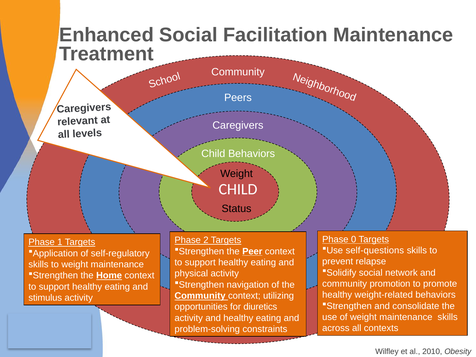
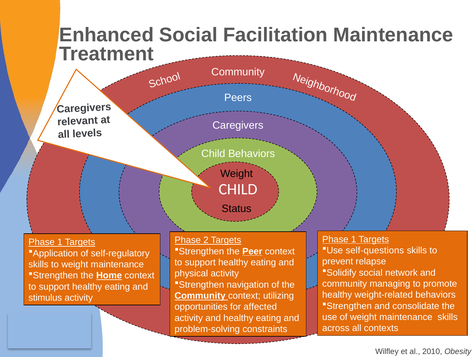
0 at (354, 239): 0 -> 1
promotion: promotion -> managing
diuretics: diuretics -> affected
